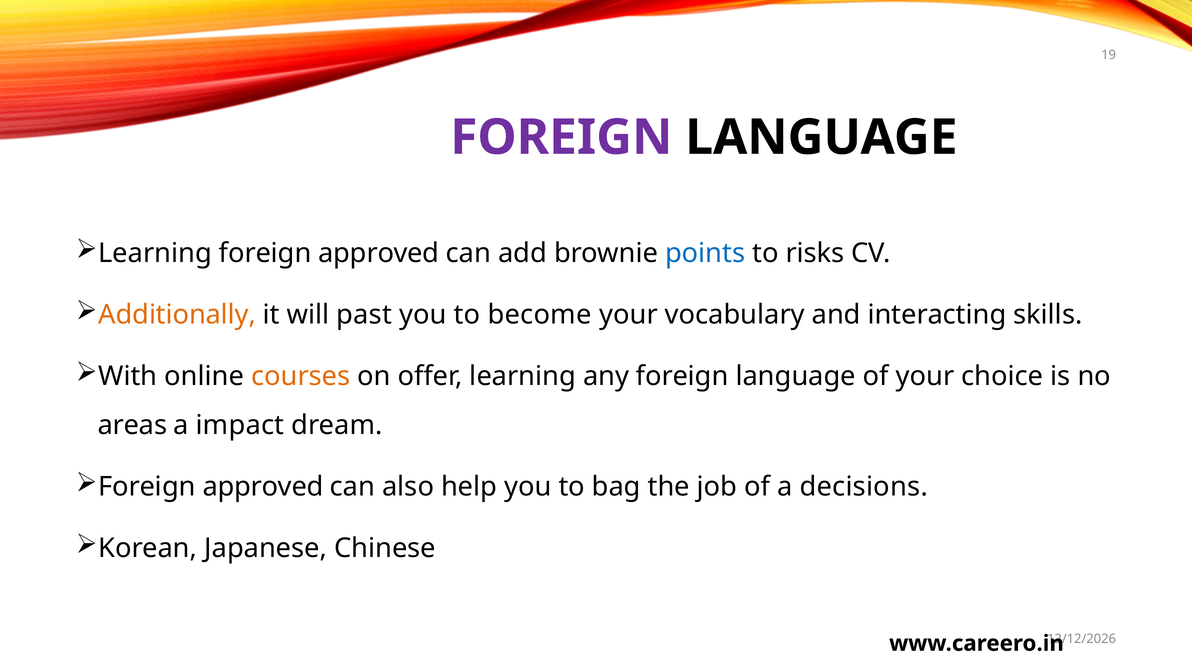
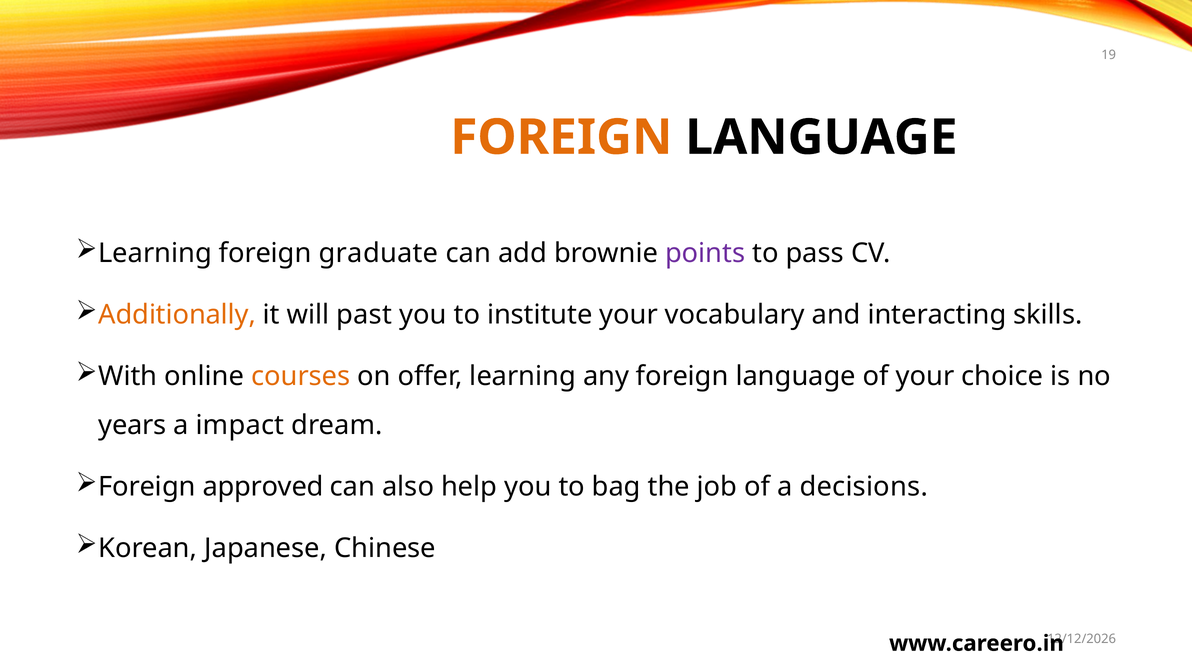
FOREIGN at (561, 138) colour: purple -> orange
Learning foreign approved: approved -> graduate
points colour: blue -> purple
risks: risks -> pass
become: become -> institute
areas: areas -> years
